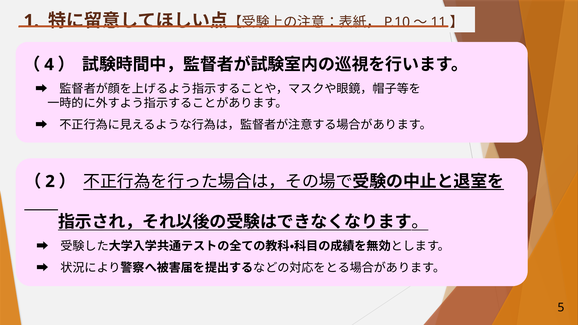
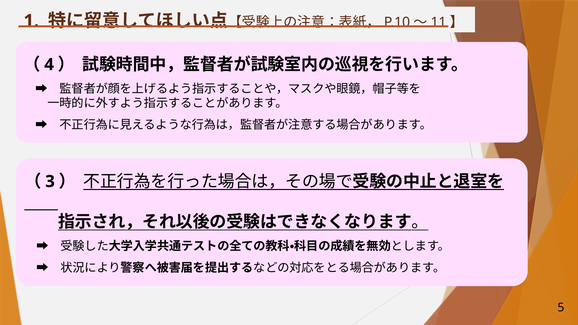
2: 2 -> 3
